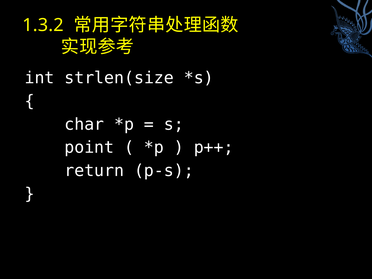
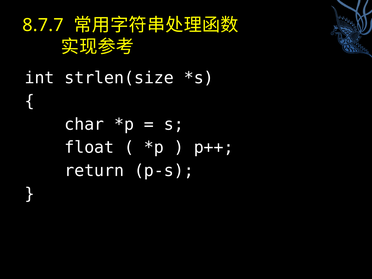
1.3.2: 1.3.2 -> 8.7.7
point: point -> float
